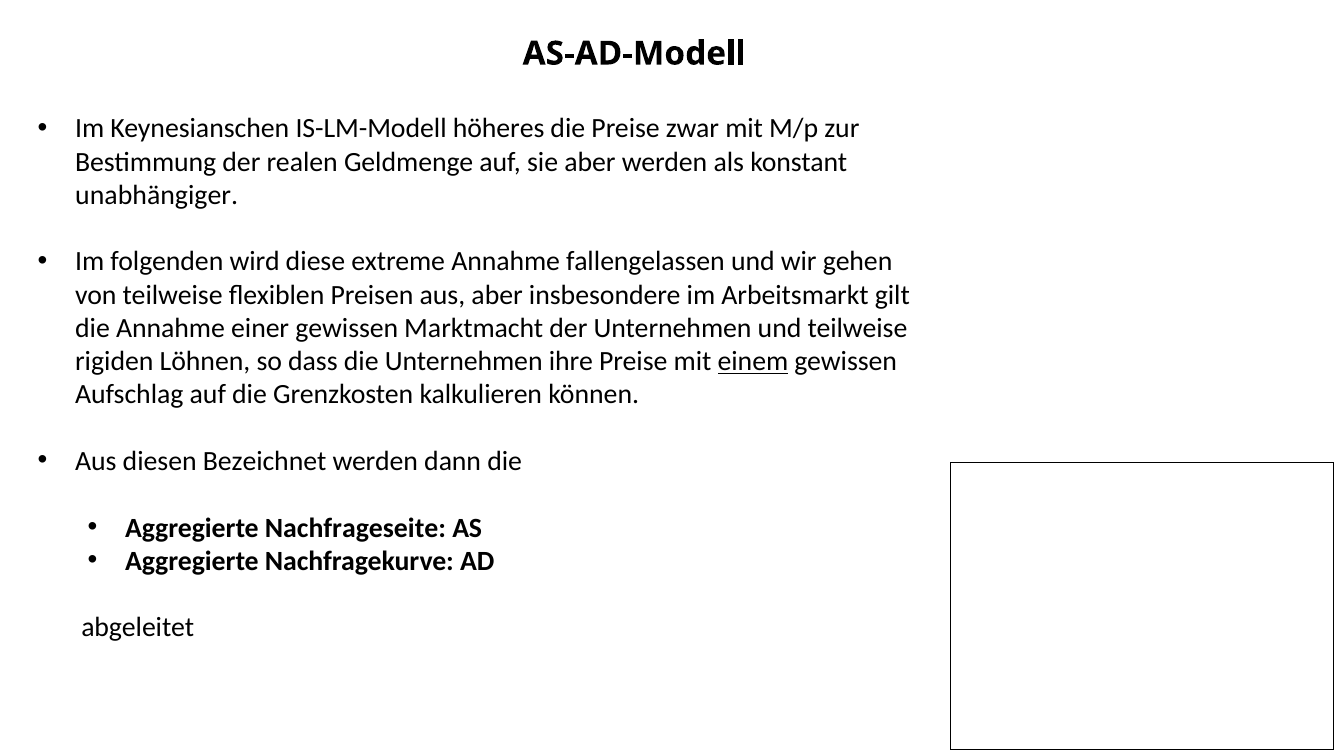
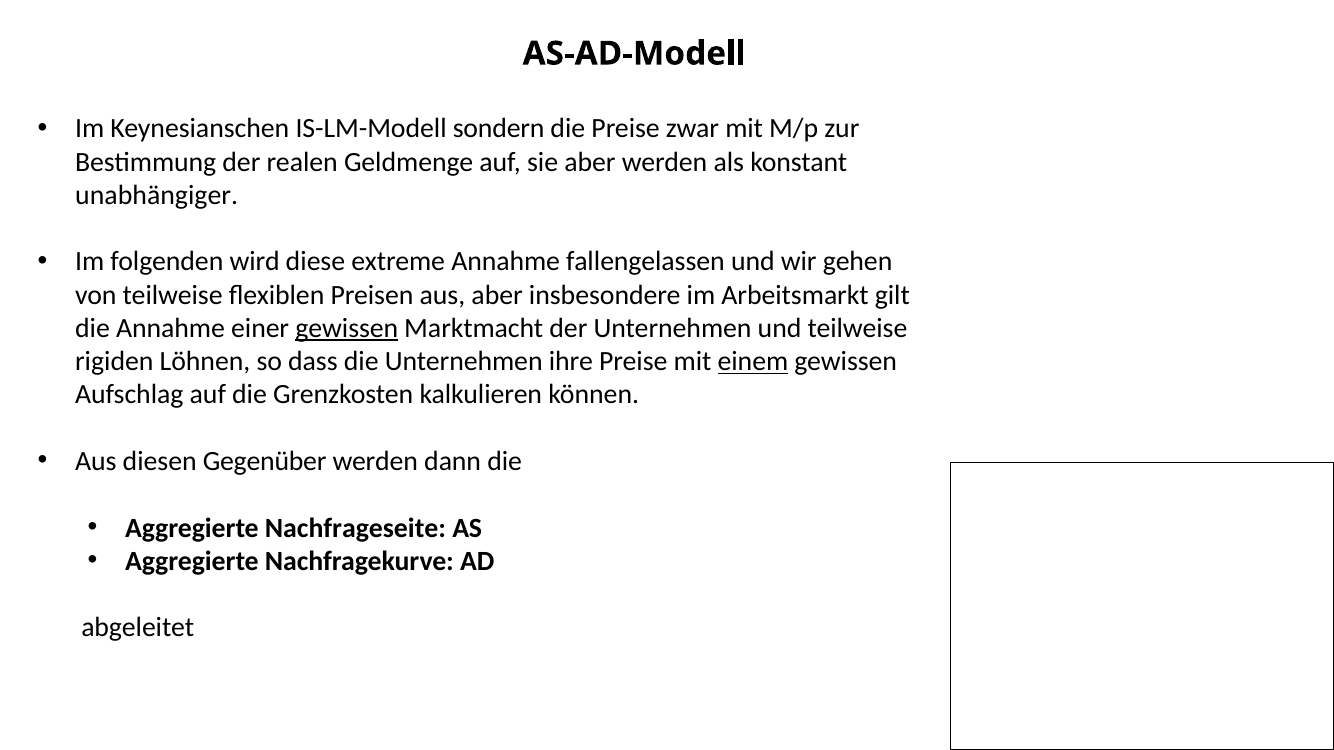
höheres: höheres -> sondern
gewissen at (347, 328) underline: none -> present
Bezeichnet: Bezeichnet -> Gegenüber
